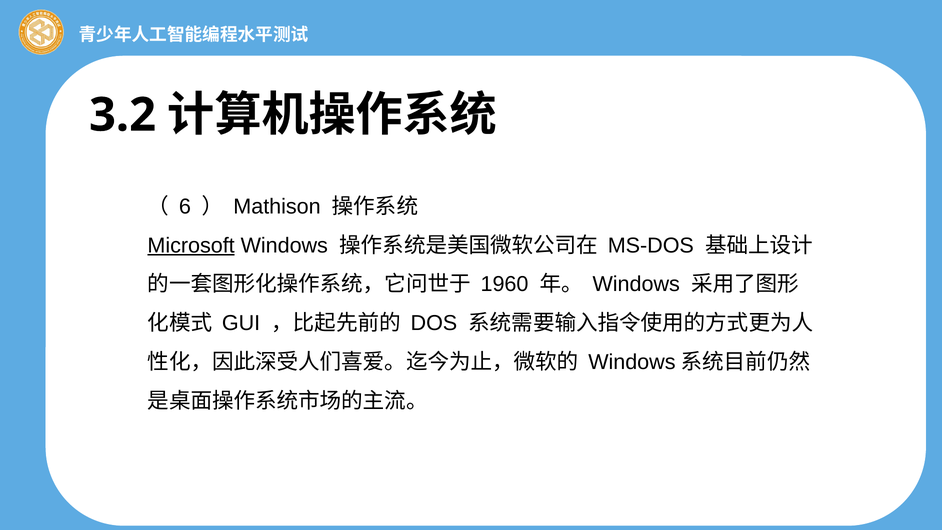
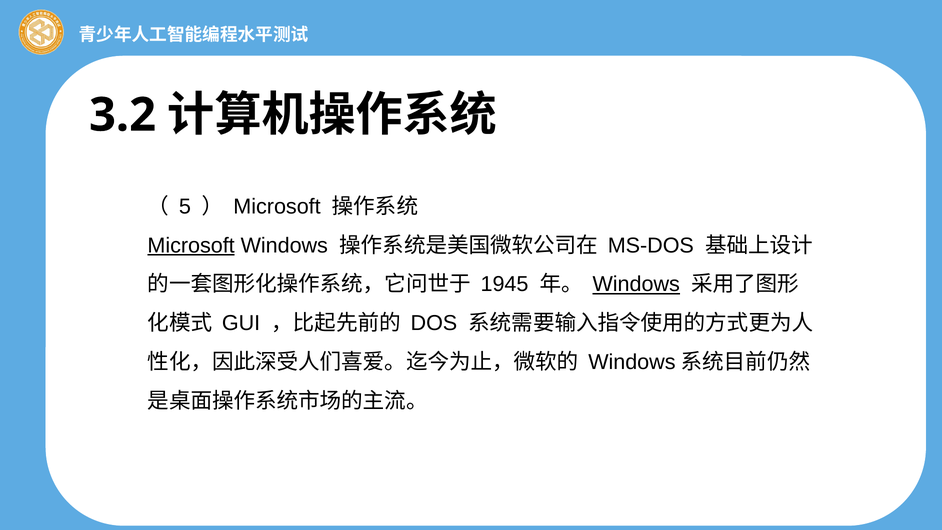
6: 6 -> 5
Mathison at (277, 207): Mathison -> Microsoft
1960: 1960 -> 1945
Windows at (636, 284) underline: none -> present
